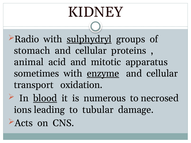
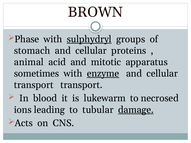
KIDNEY: KIDNEY -> BROWN
Radio: Radio -> Phase
transport oxidation: oxidation -> transport
blood underline: present -> none
numerous: numerous -> lukewarm
damage underline: none -> present
